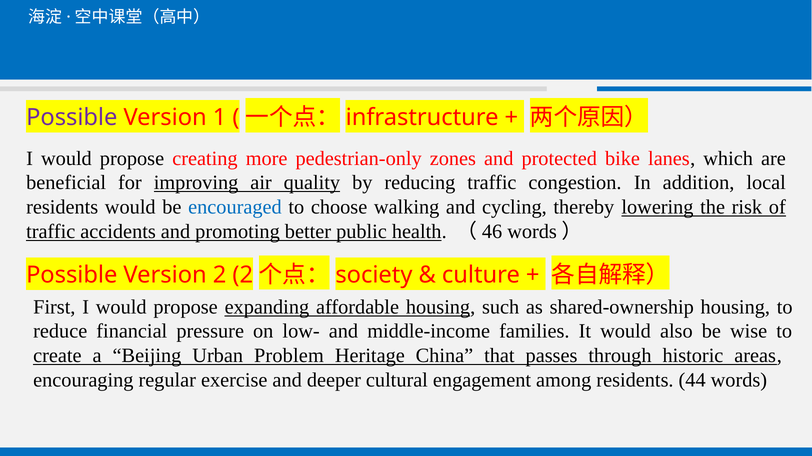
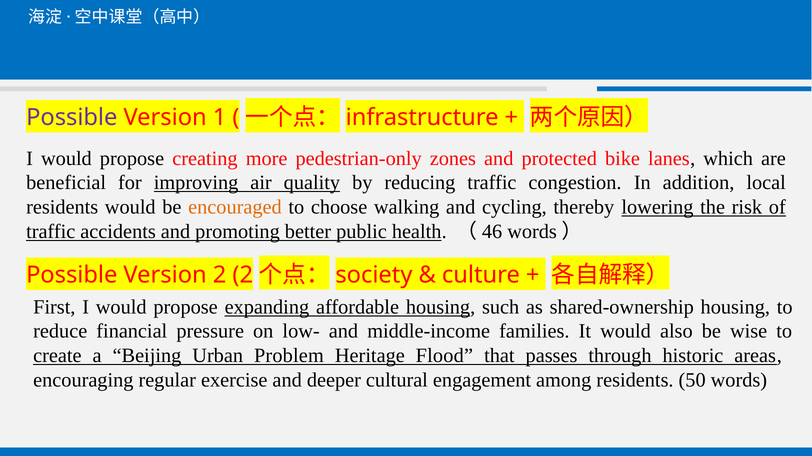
encouraged colour: blue -> orange
China: China -> Flood
44: 44 -> 50
